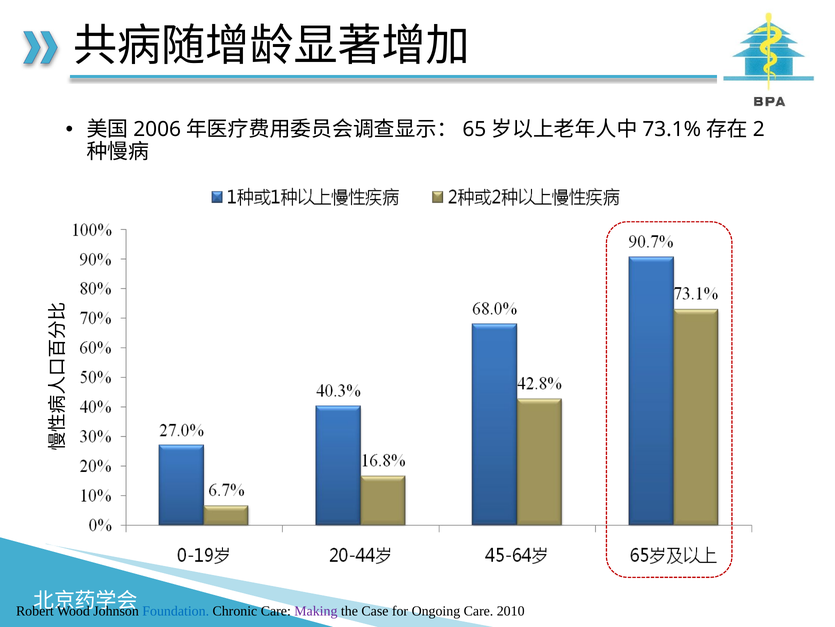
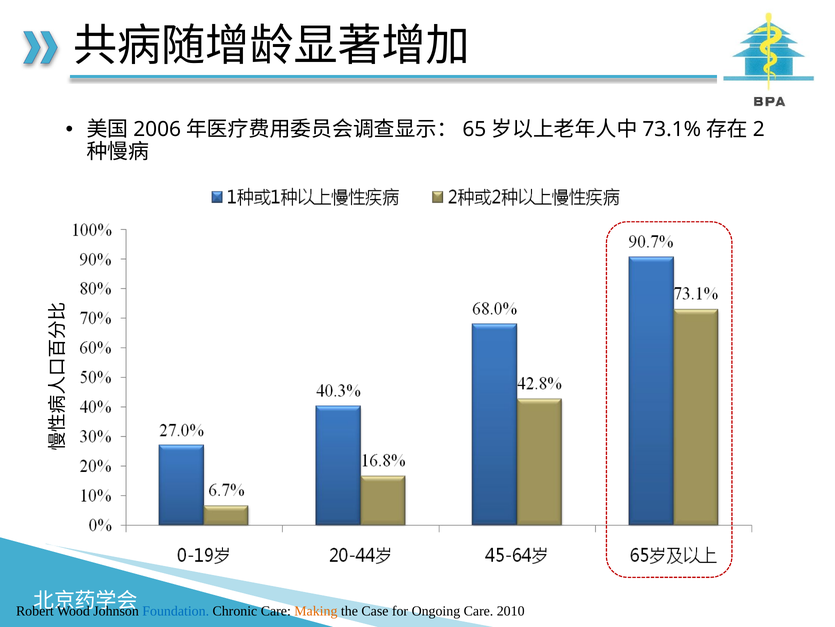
Making colour: purple -> orange
